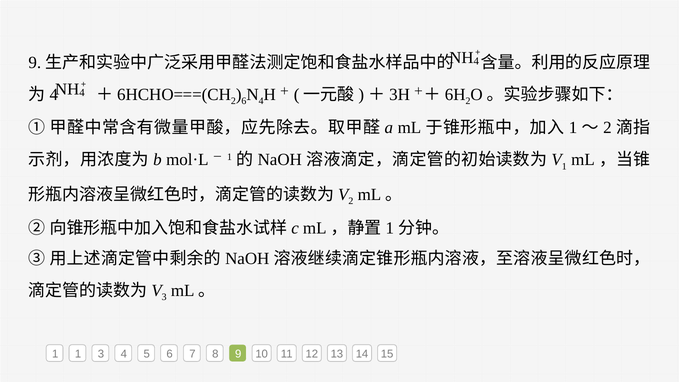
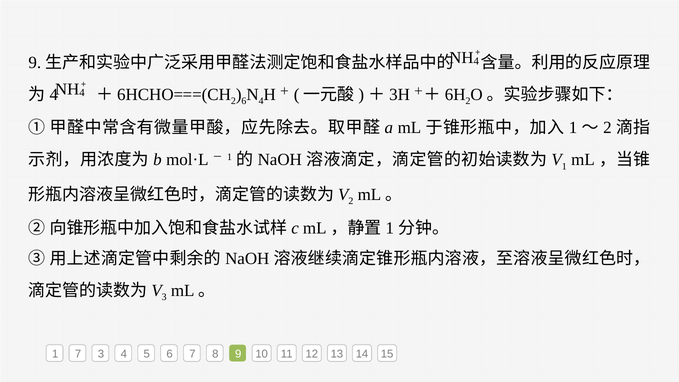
1 1: 1 -> 7
